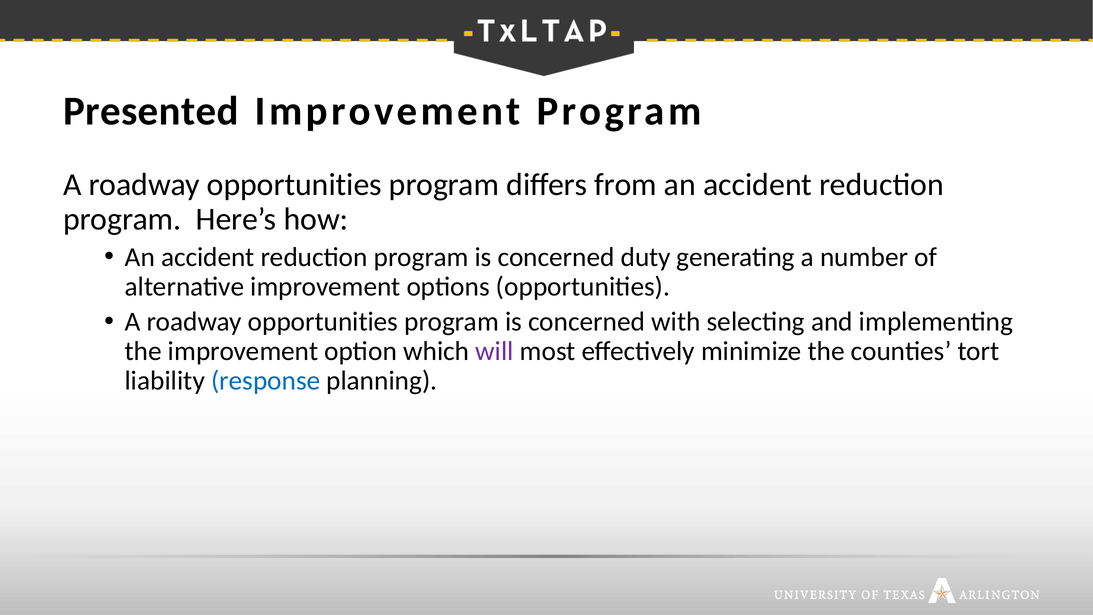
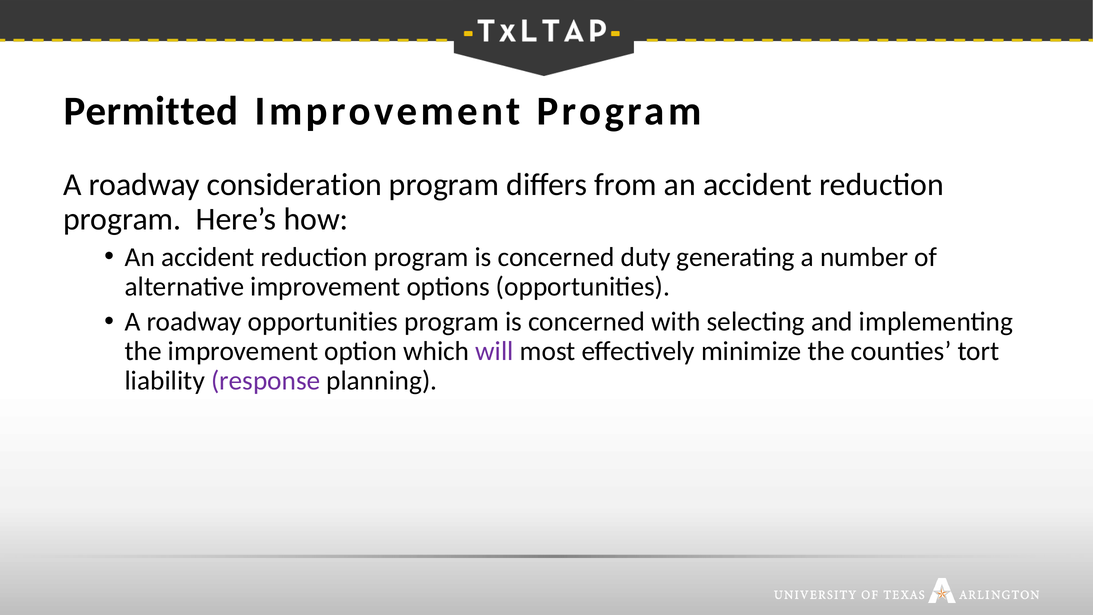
Presented: Presented -> Permitted
opportunities at (294, 185): opportunities -> consideration
response colour: blue -> purple
